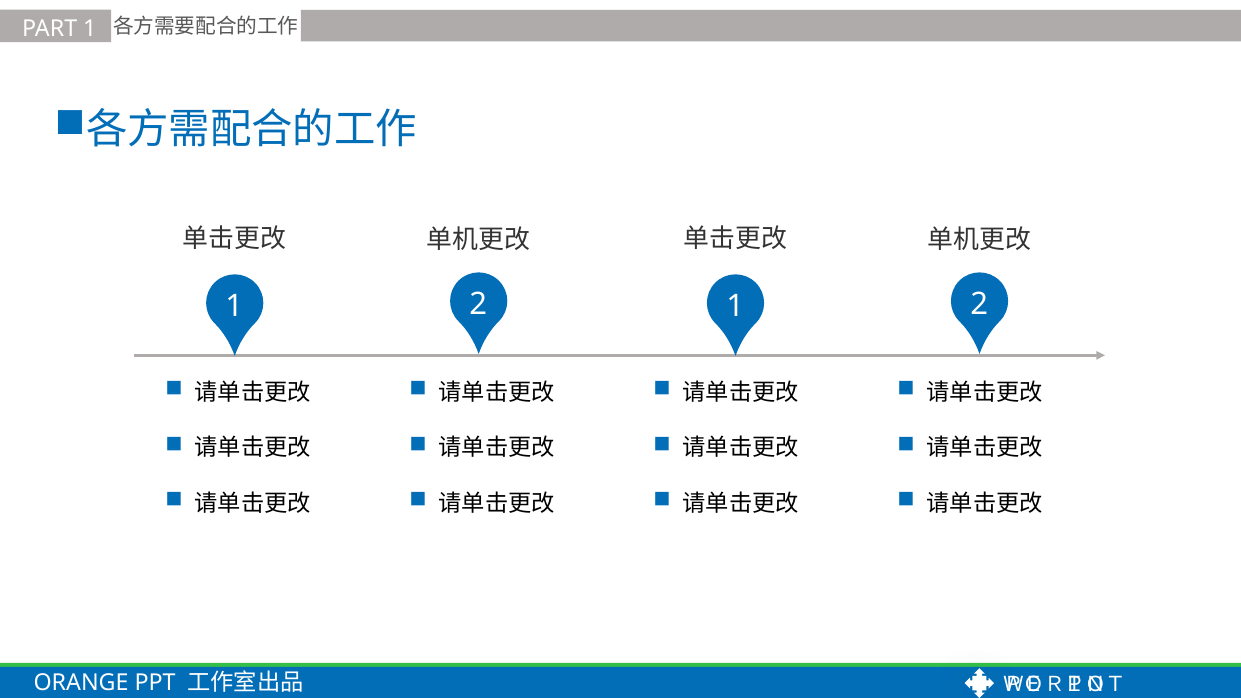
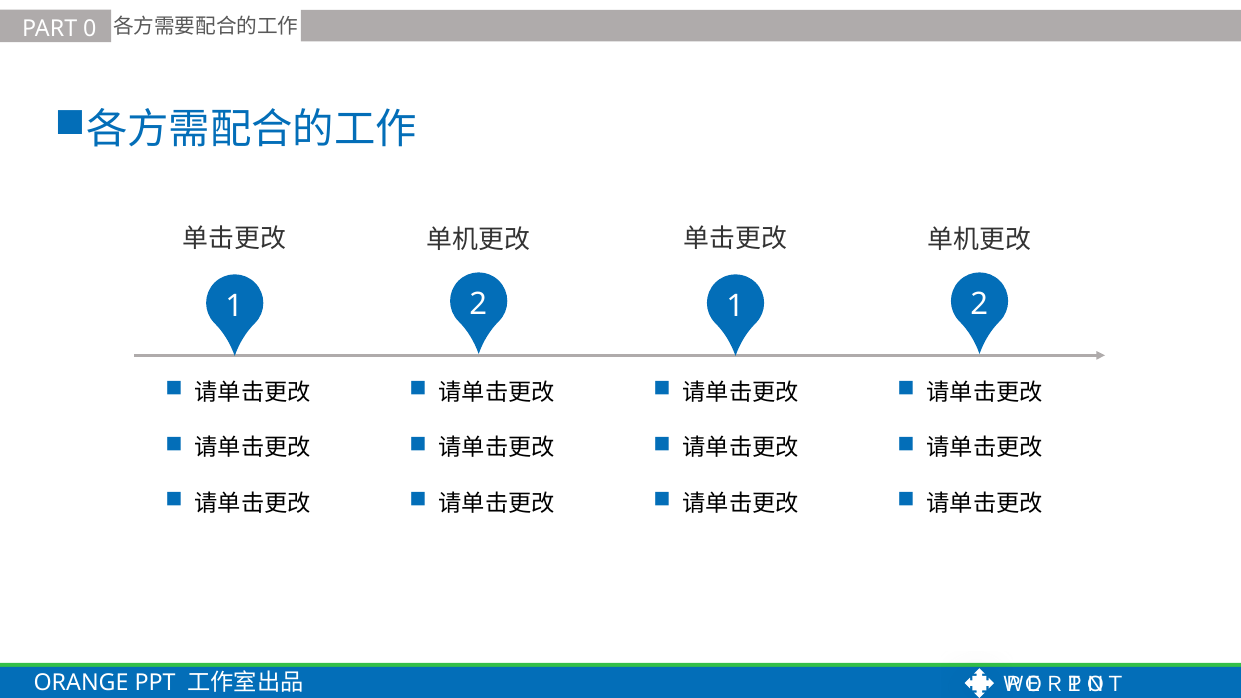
PART 1: 1 -> 0
